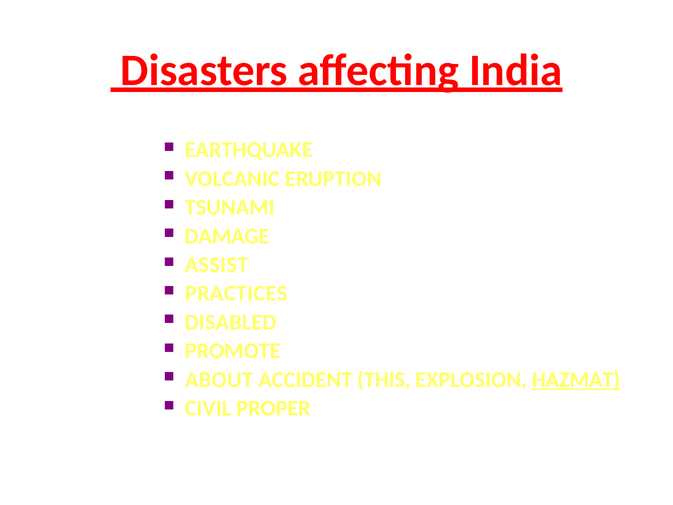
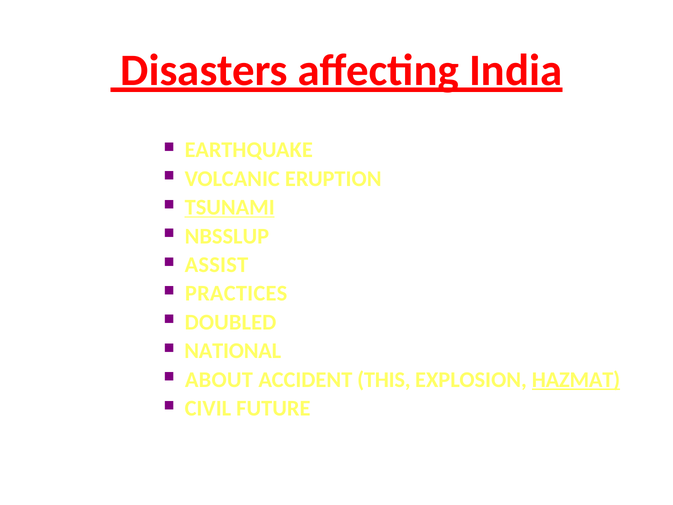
TSUNAMI underline: none -> present
DAMAGE: DAMAGE -> NBSSLUP
DISABLED: DISABLED -> DOUBLED
PROMOTE: PROMOTE -> NATIONAL
PROPER: PROPER -> FUTURE
